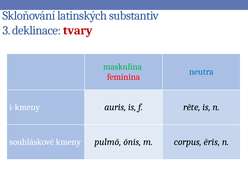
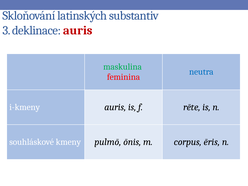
deklinace tvary: tvary -> auris
